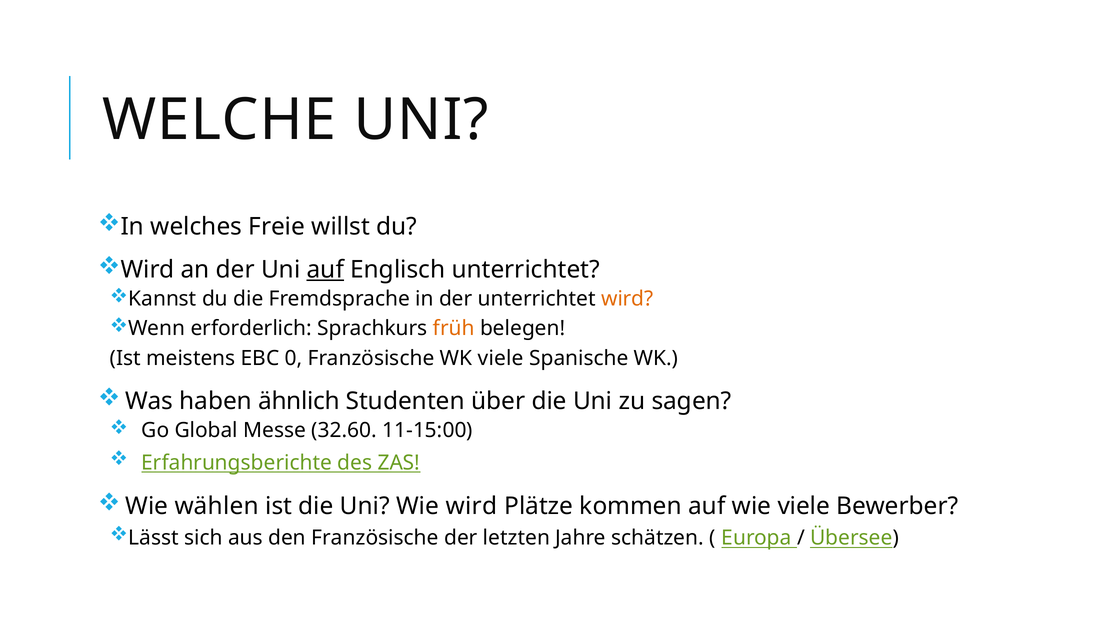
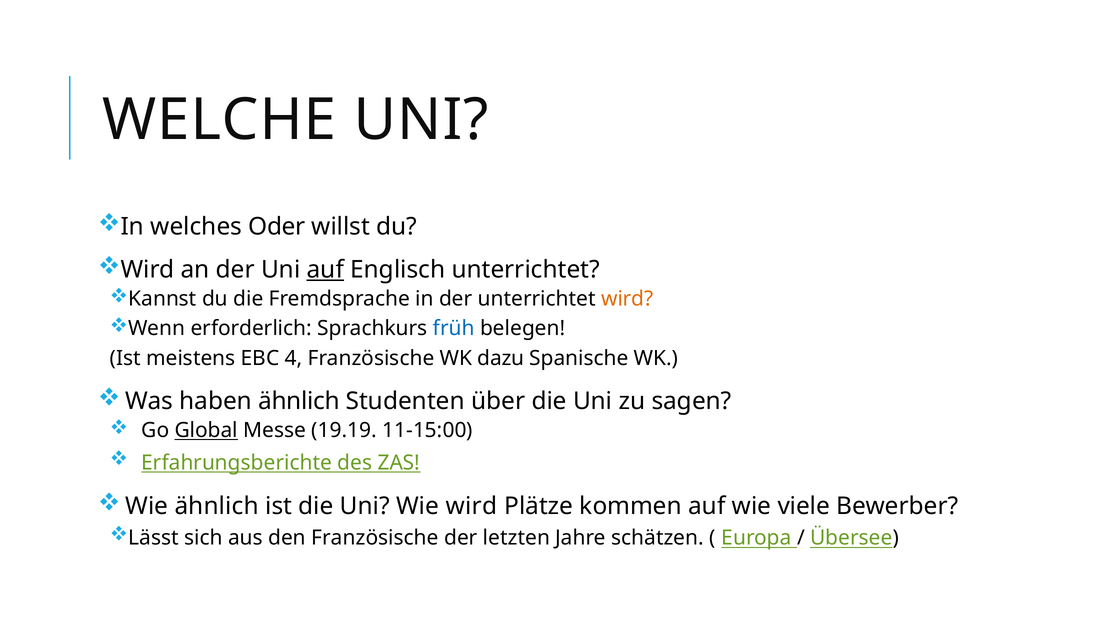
Freie: Freie -> Oder
früh colour: orange -> blue
0: 0 -> 4
WK viele: viele -> dazu
Global underline: none -> present
32.60: 32.60 -> 19.19
Wie wählen: wählen -> ähnlich
